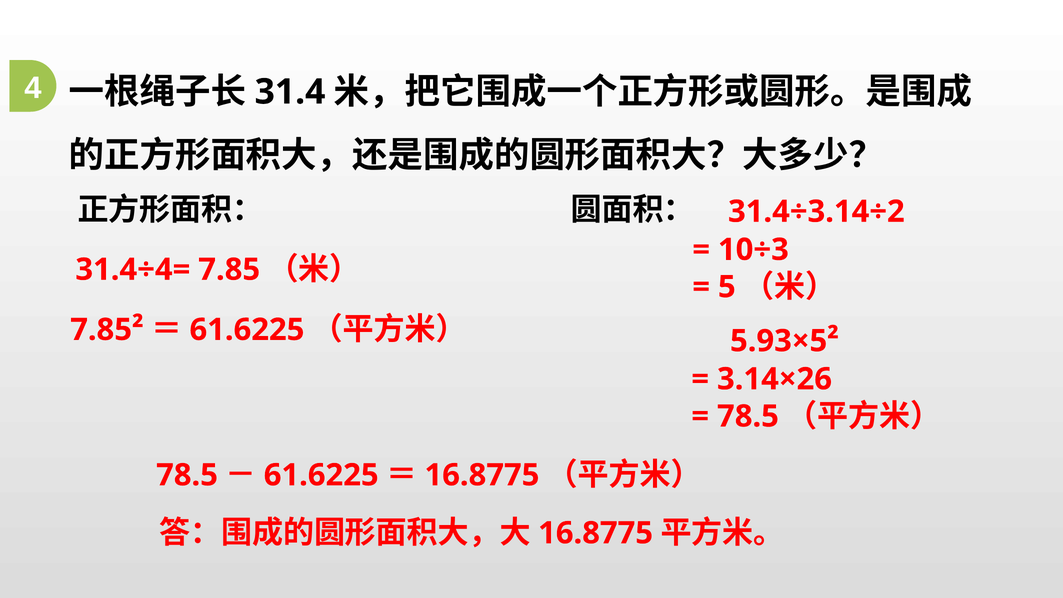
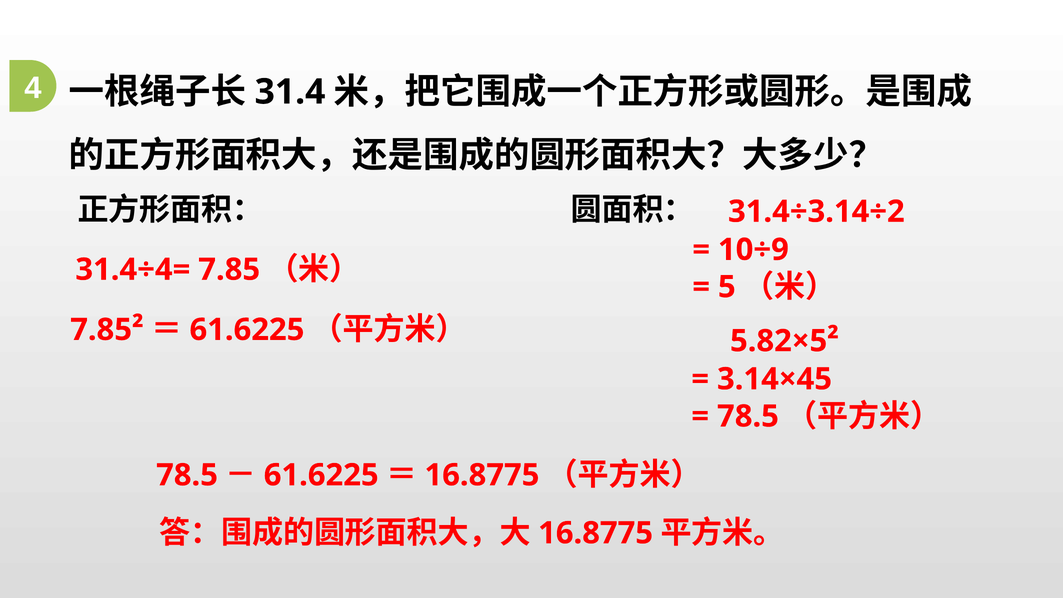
10÷3: 10÷3 -> 10÷9
5.93×5²: 5.93×5² -> 5.82×5²
3.14×26: 3.14×26 -> 3.14×45
